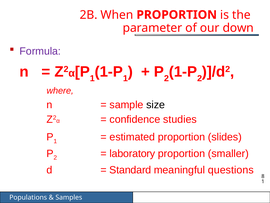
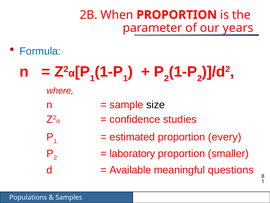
down: down -> years
Formula colour: purple -> blue
slides: slides -> every
Standard: Standard -> Available
